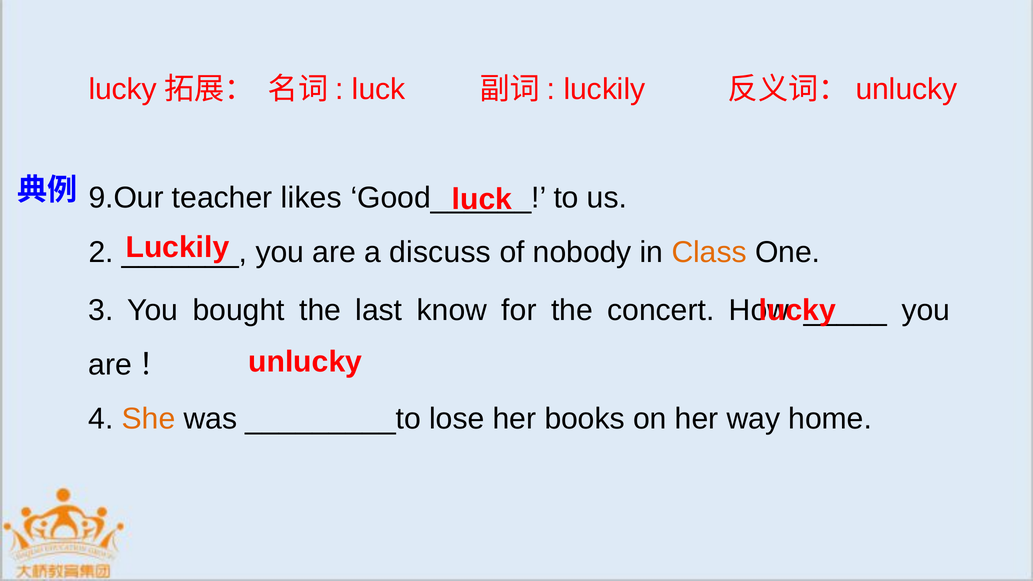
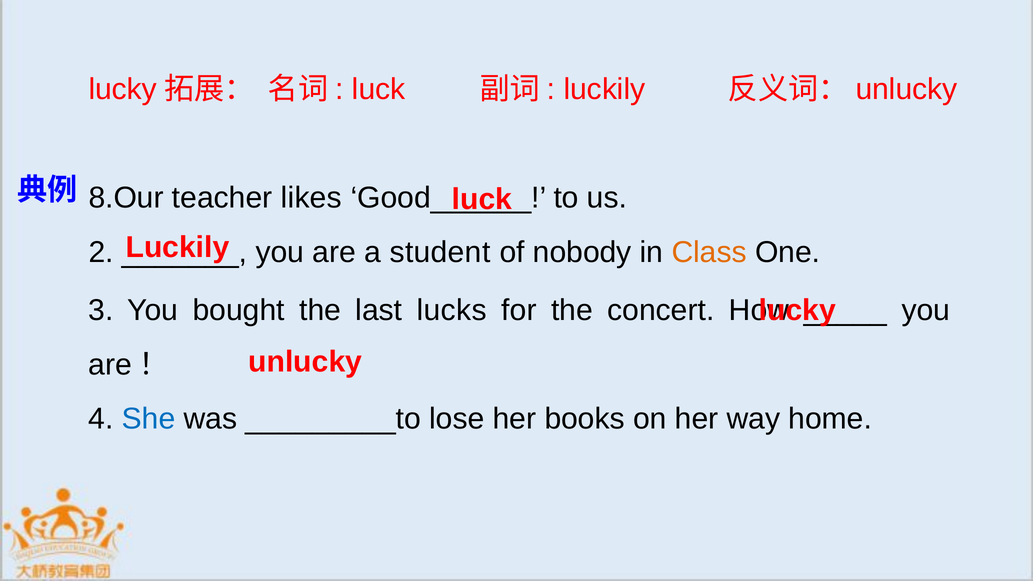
9.Our: 9.Our -> 8.Our
discuss: discuss -> student
know: know -> lucks
She colour: orange -> blue
